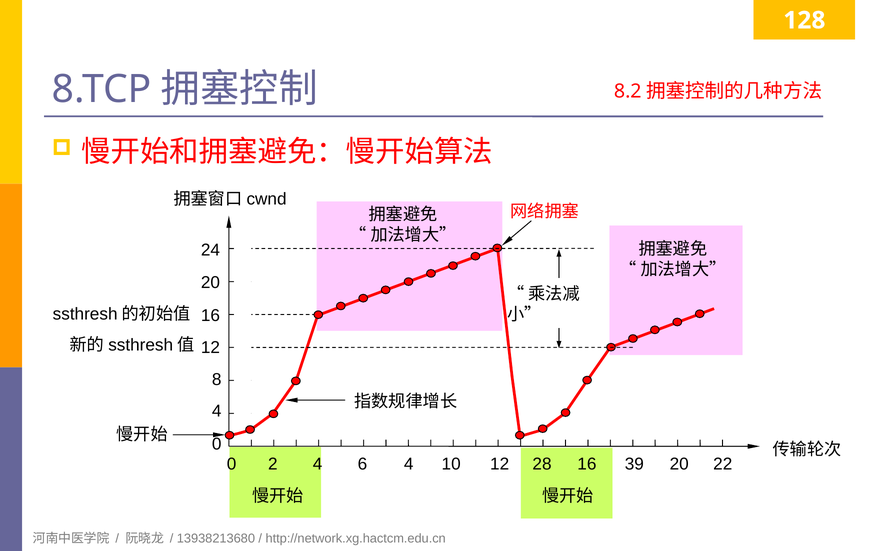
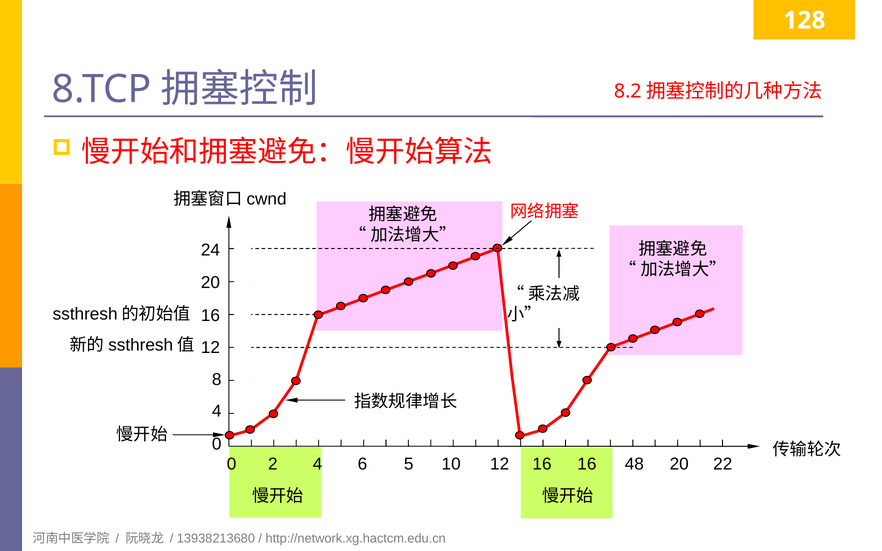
6 4: 4 -> 5
12 28: 28 -> 16
39: 39 -> 48
